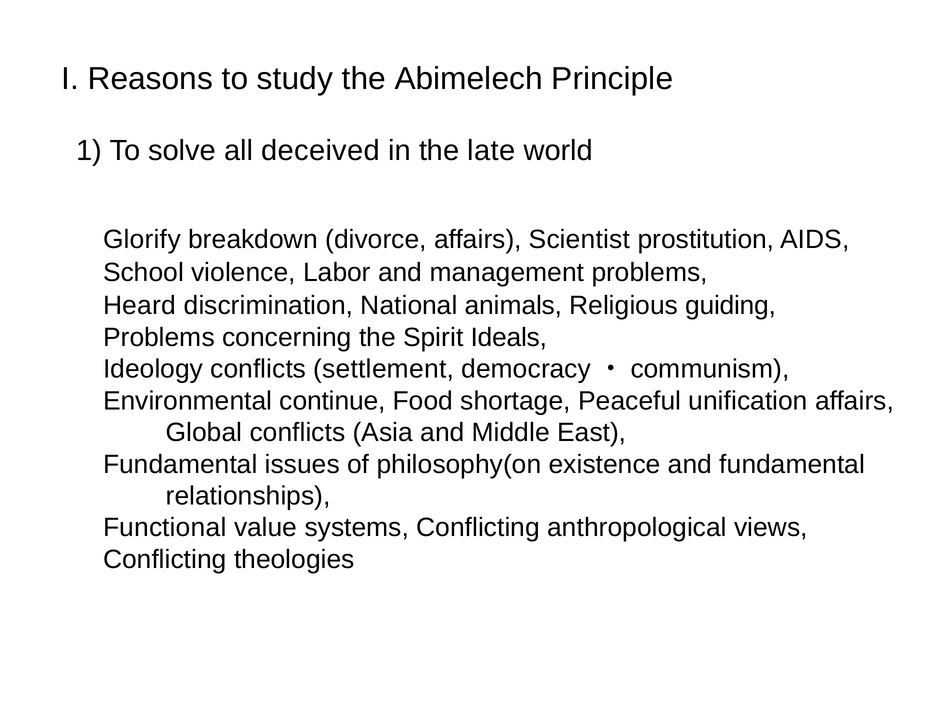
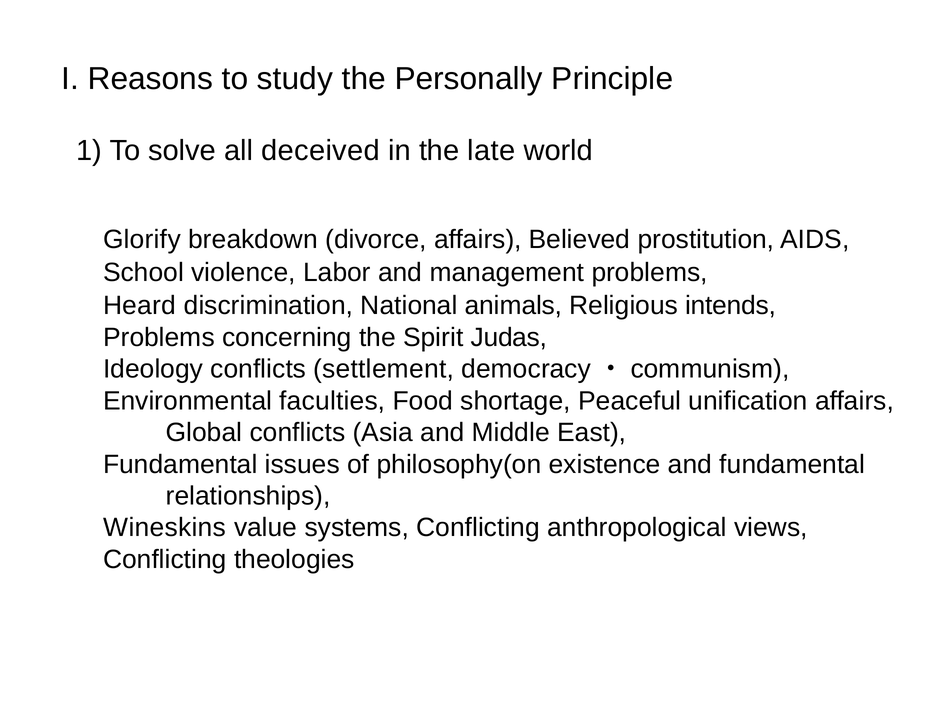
Abimelech: Abimelech -> Personally
Scientist: Scientist -> Believed
guiding: guiding -> intends
Ideals: Ideals -> Judas
continue: continue -> faculties
Functional: Functional -> Wineskins
